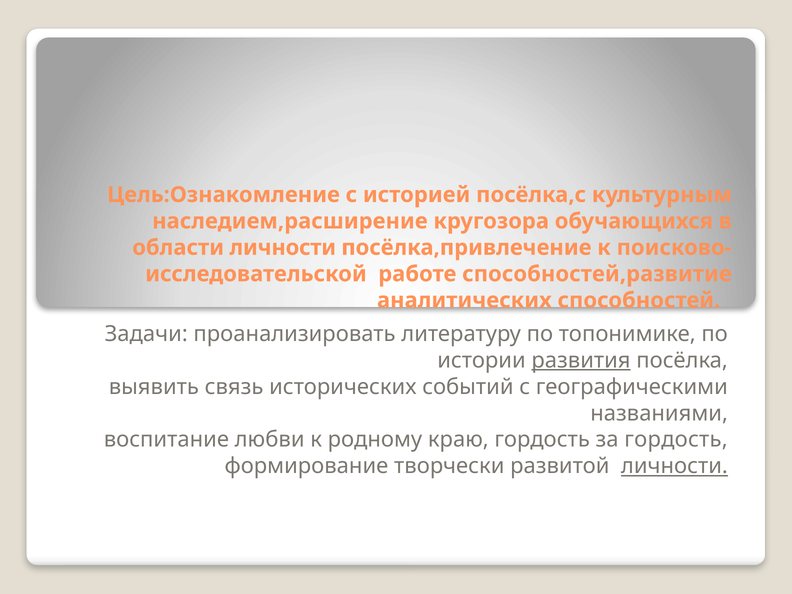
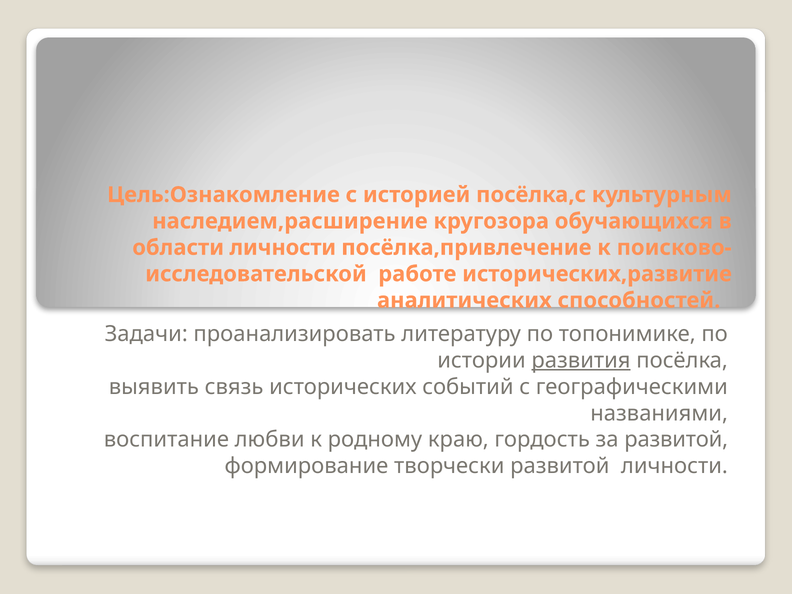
способностей,развитие: способностей,развитие -> исторических,развитие
за гордость: гордость -> развитой
личности at (674, 466) underline: present -> none
